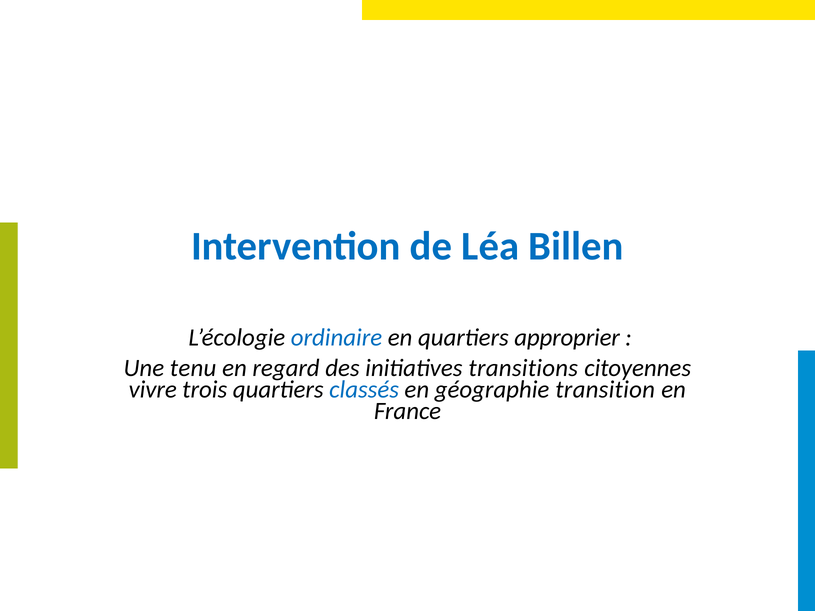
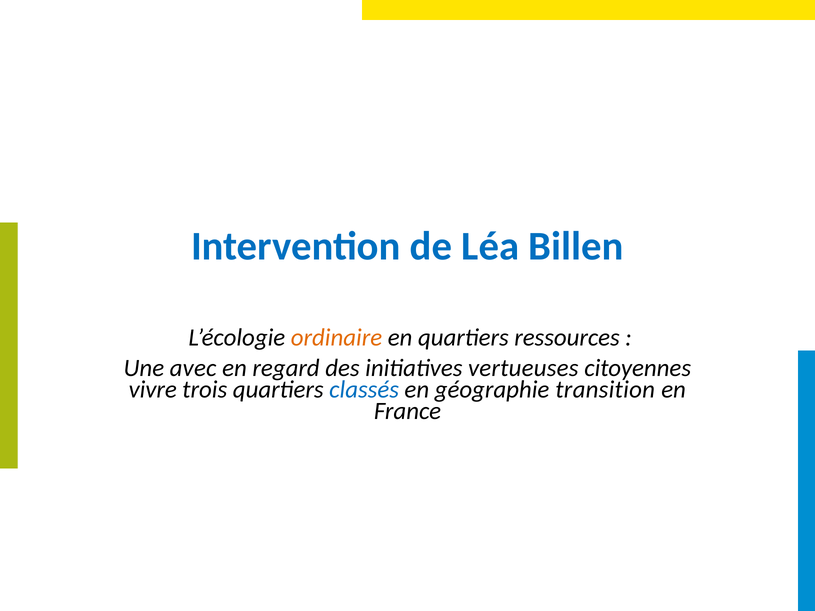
ordinaire colour: blue -> orange
approprier: approprier -> ressources
tenu: tenu -> avec
transitions: transitions -> vertueuses
